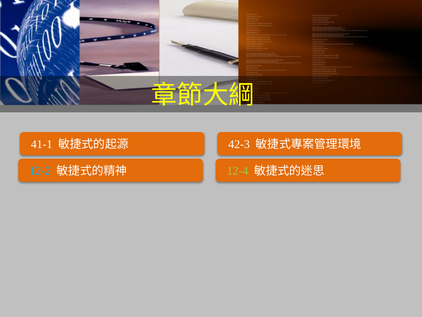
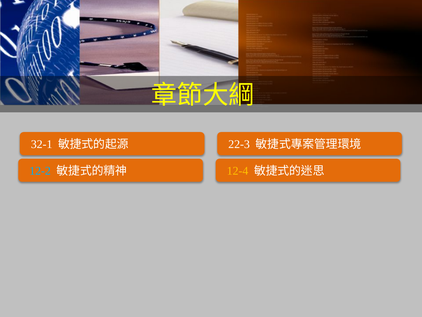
41-1: 41-1 -> 32-1
42-3: 42-3 -> 22-3
12-4 colour: light green -> yellow
